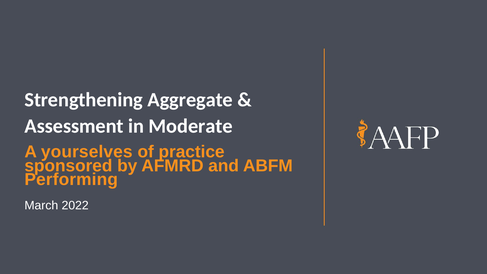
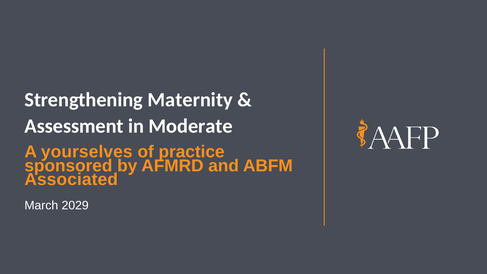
Aggregate: Aggregate -> Maternity
Performing: Performing -> Associated
2022: 2022 -> 2029
